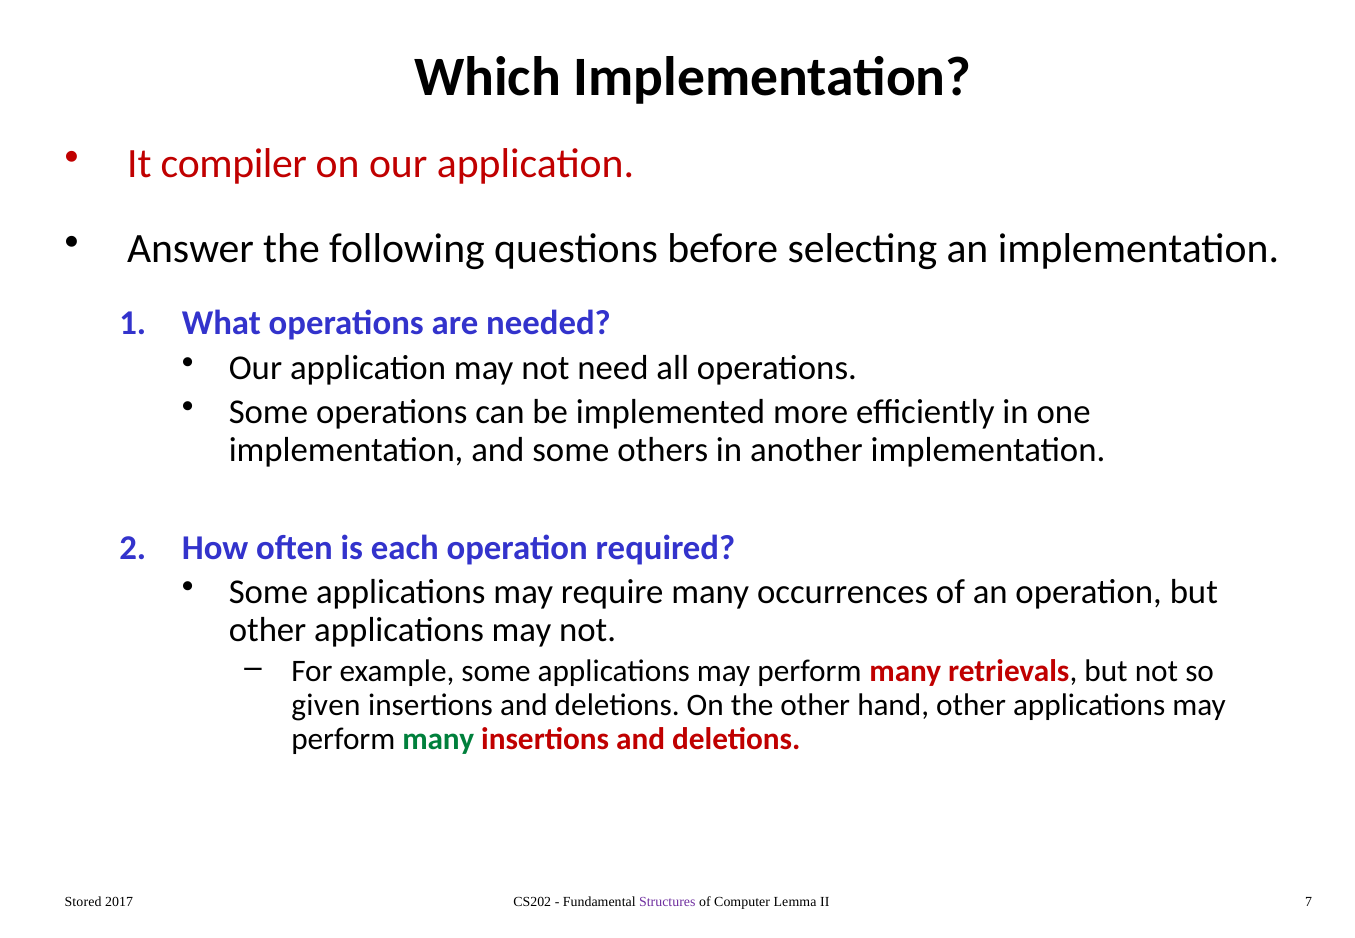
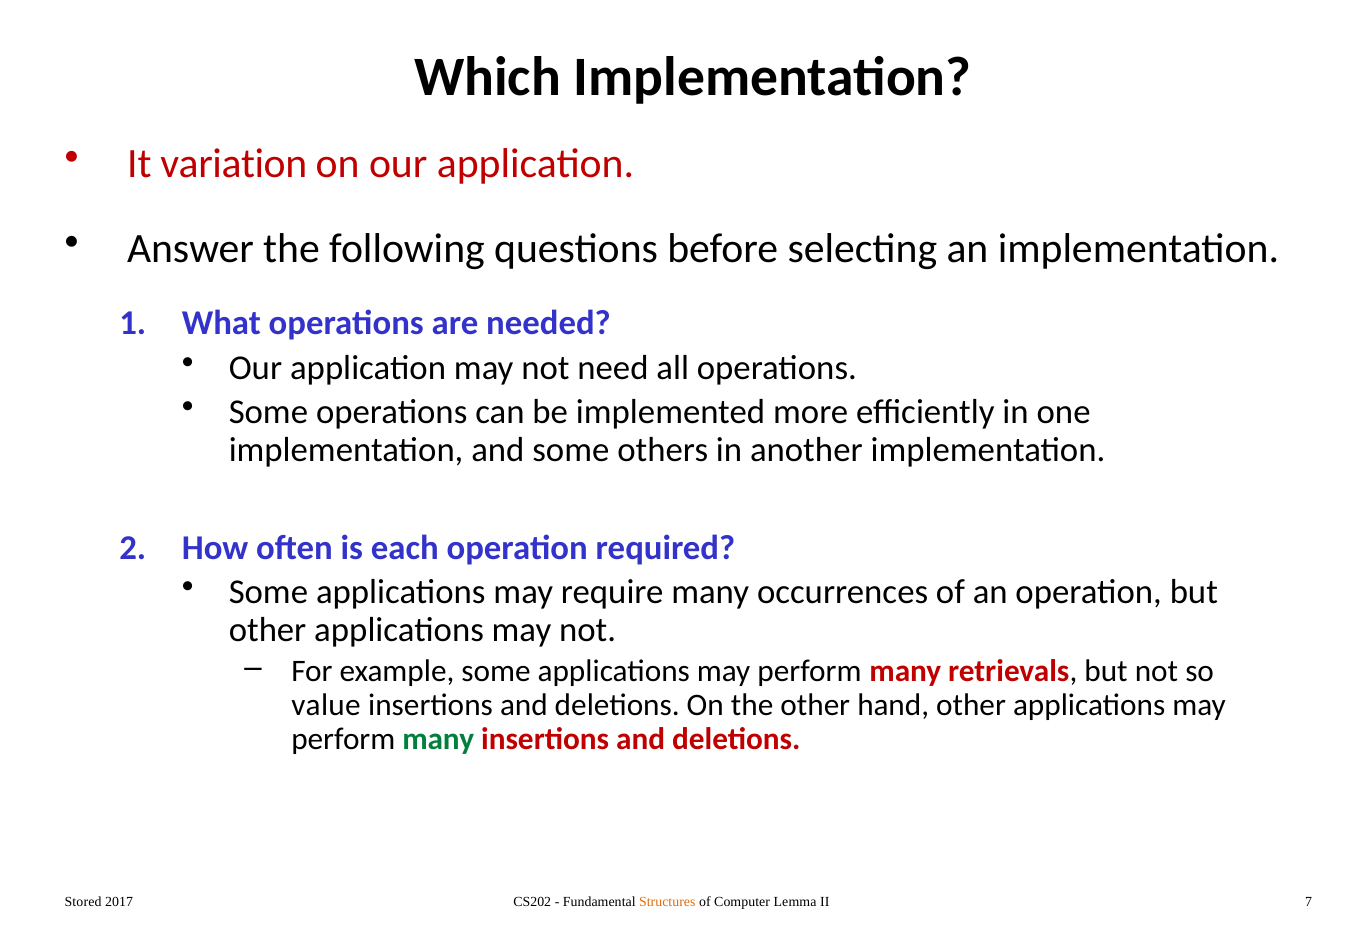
compiler: compiler -> variation
given: given -> value
Structures colour: purple -> orange
